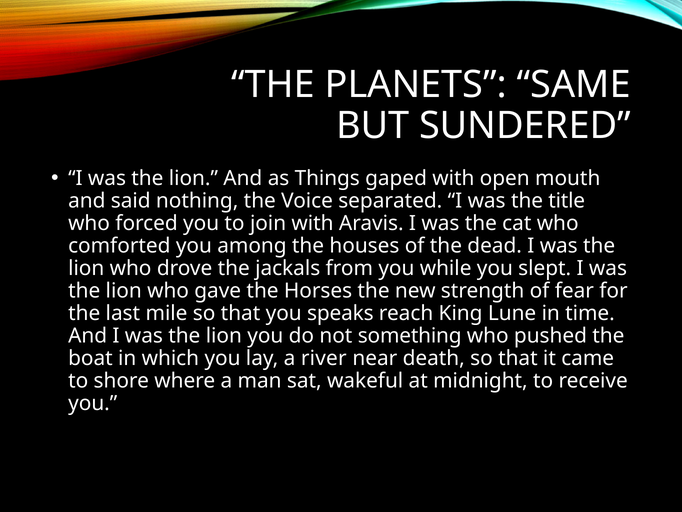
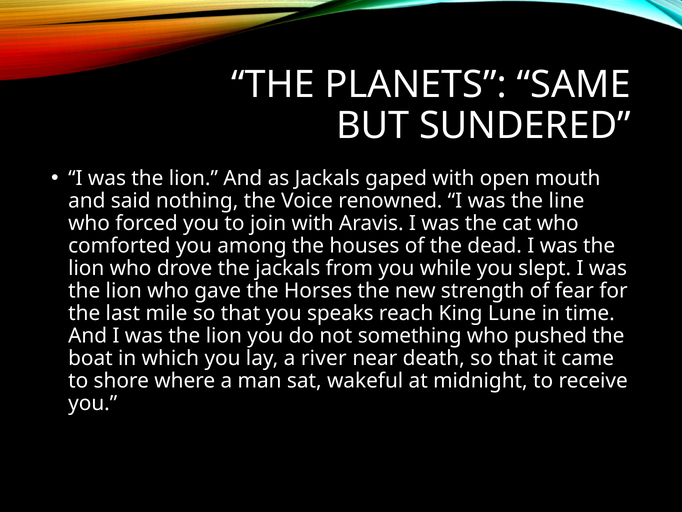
as Things: Things -> Jackals
separated: separated -> renowned
title: title -> line
